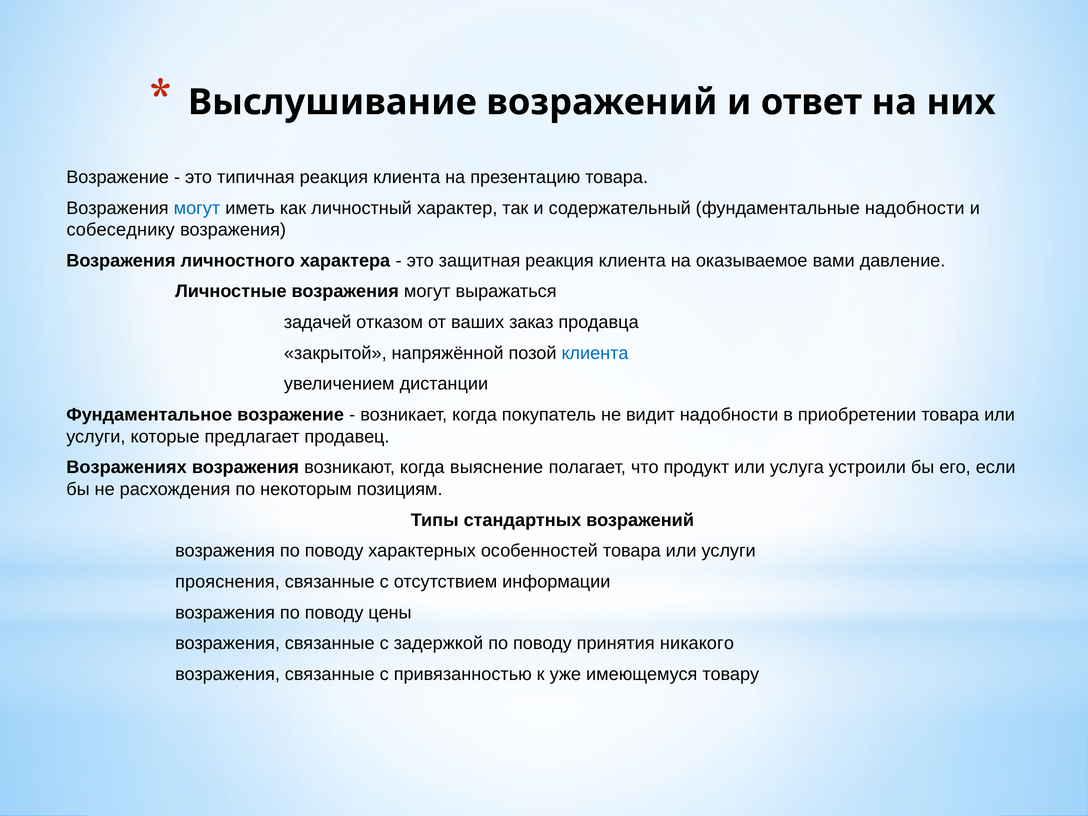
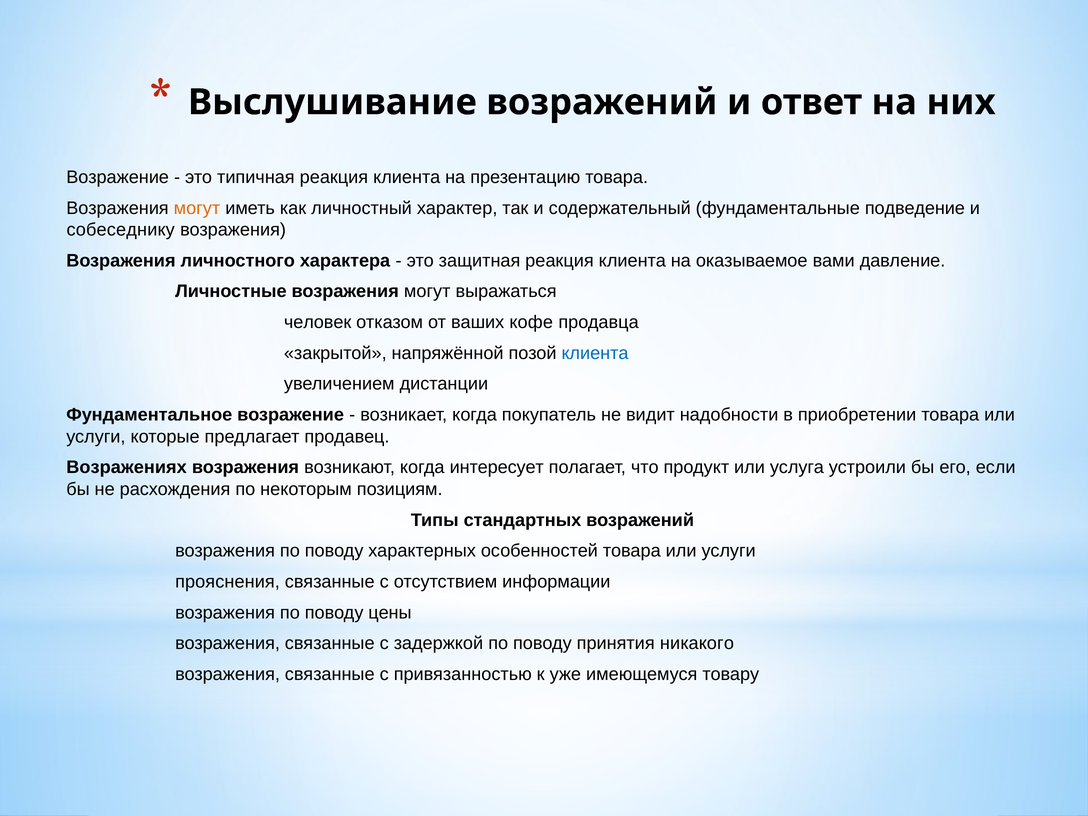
могут at (197, 208) colour: blue -> orange
фундаментальные надобности: надобности -> подведение
задачей: задачей -> человек
заказ: заказ -> кофе
выяснение: выяснение -> интересует
